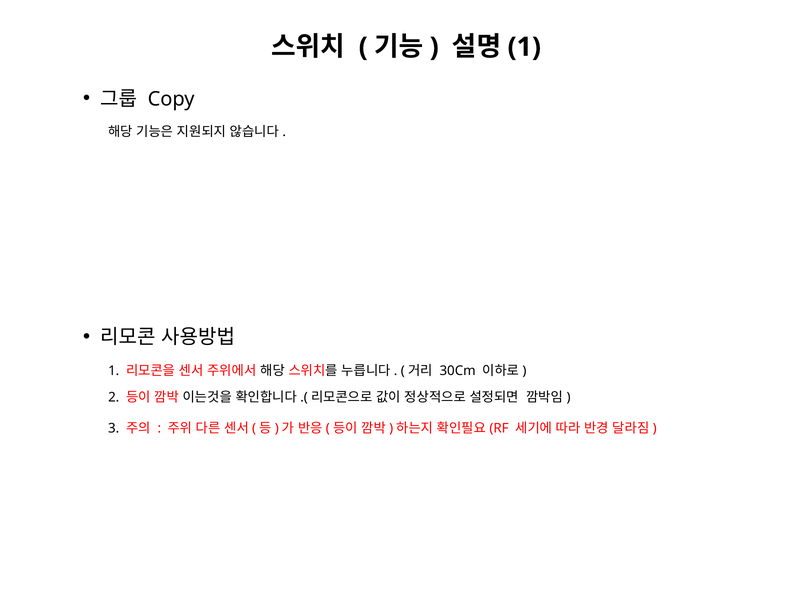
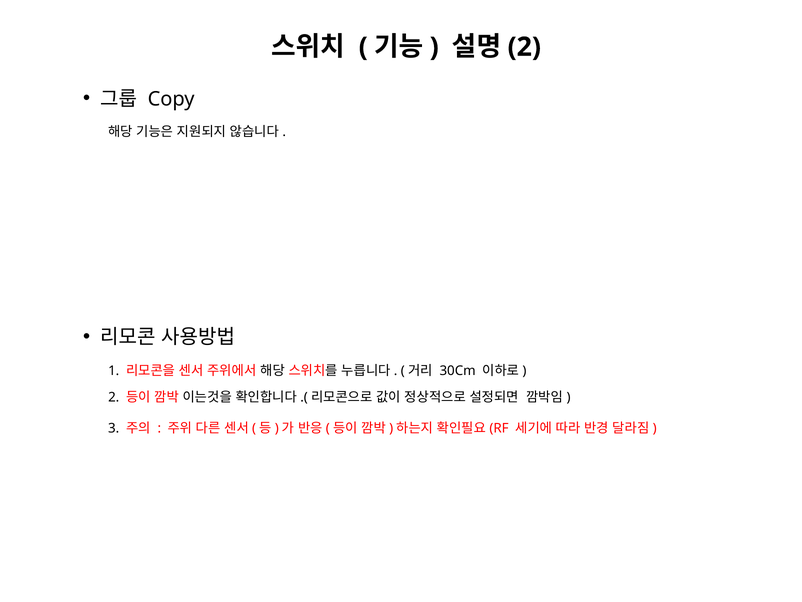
1 at (524, 47): 1 -> 2
